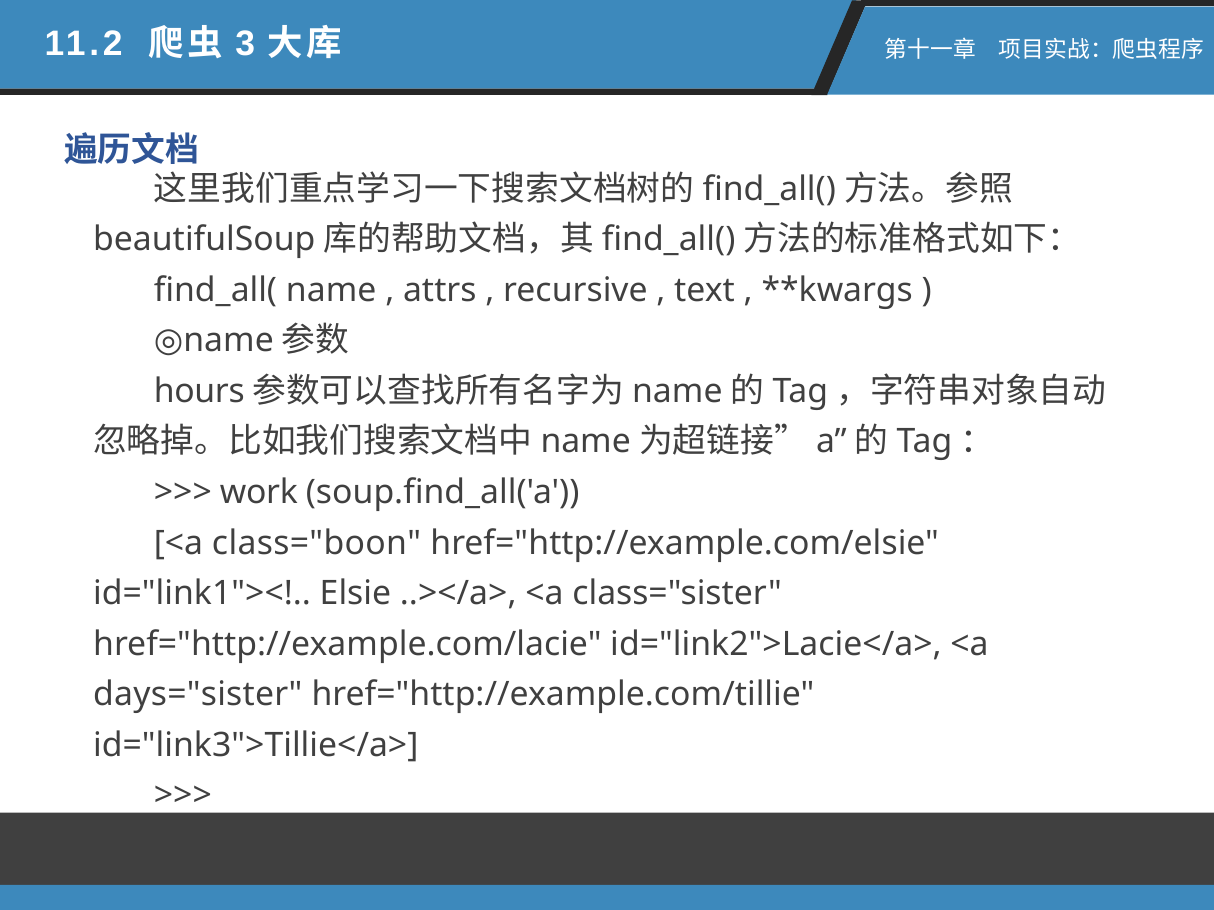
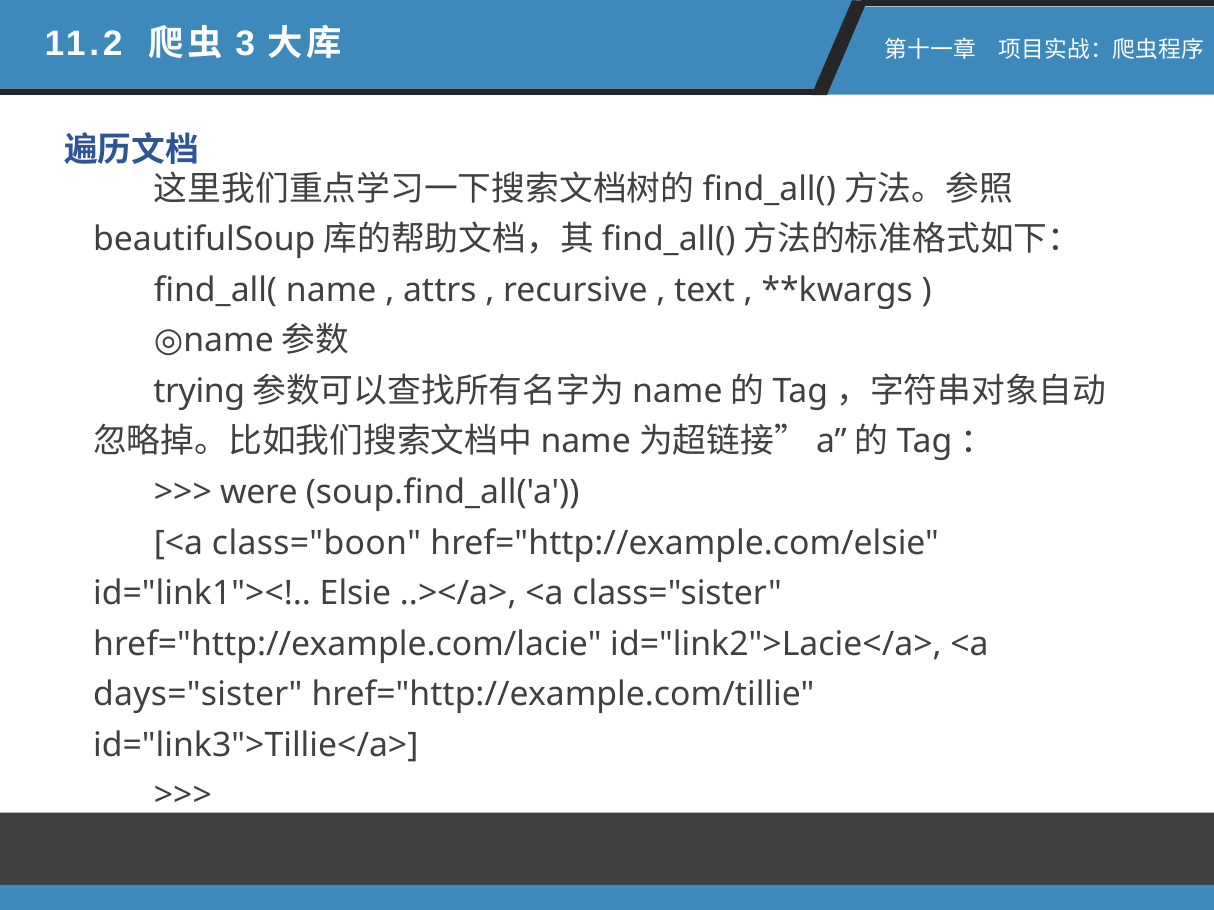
hours: hours -> trying
work: work -> were
